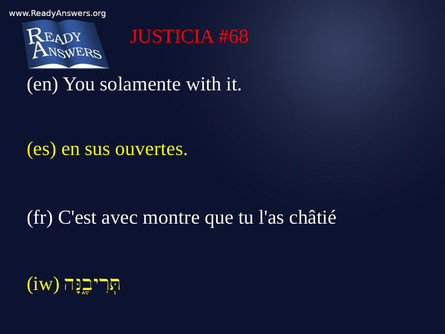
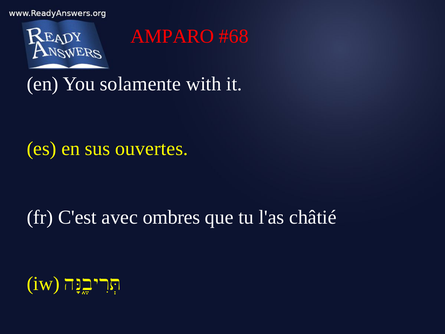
JUSTICIA: JUSTICIA -> AMPARO
montre: montre -> ombres
